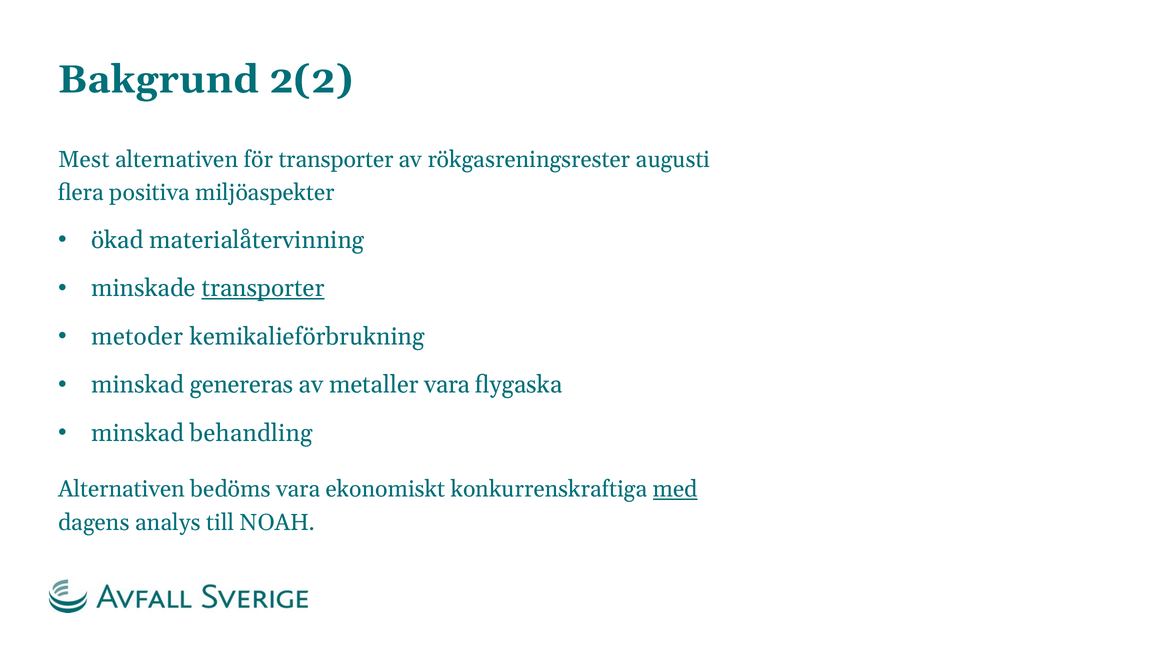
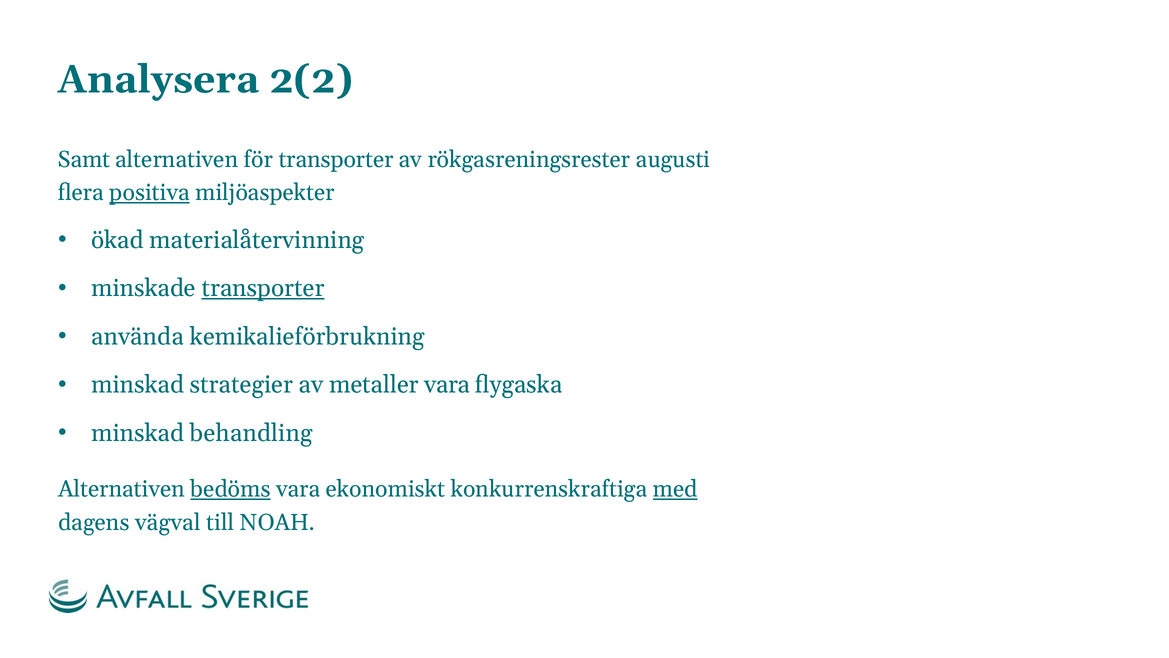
Bakgrund: Bakgrund -> Analysera
Mest: Mest -> Samt
positiva underline: none -> present
metoder: metoder -> använda
genereras: genereras -> strategier
bedöms underline: none -> present
analys: analys -> vägval
